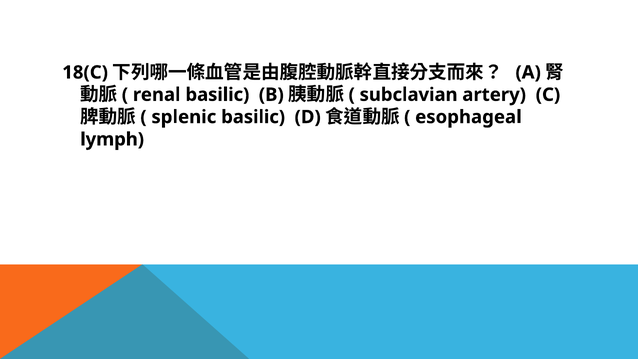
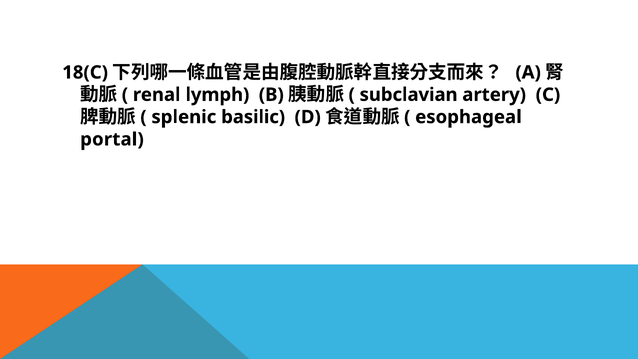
renal basilic: basilic -> lymph
lymph: lymph -> portal
